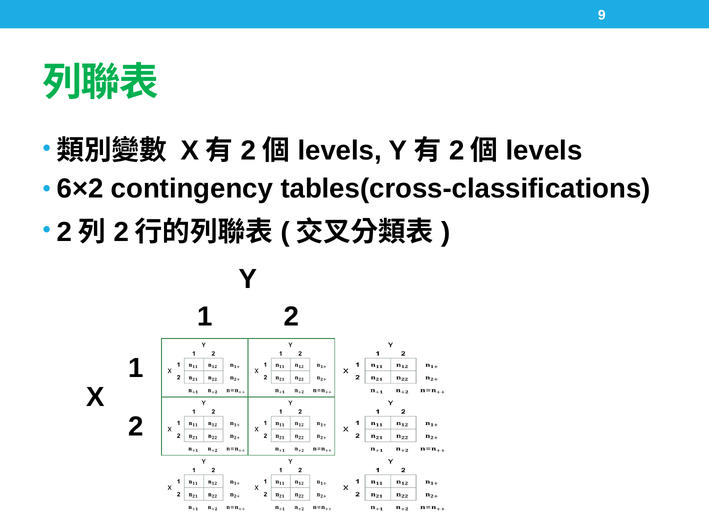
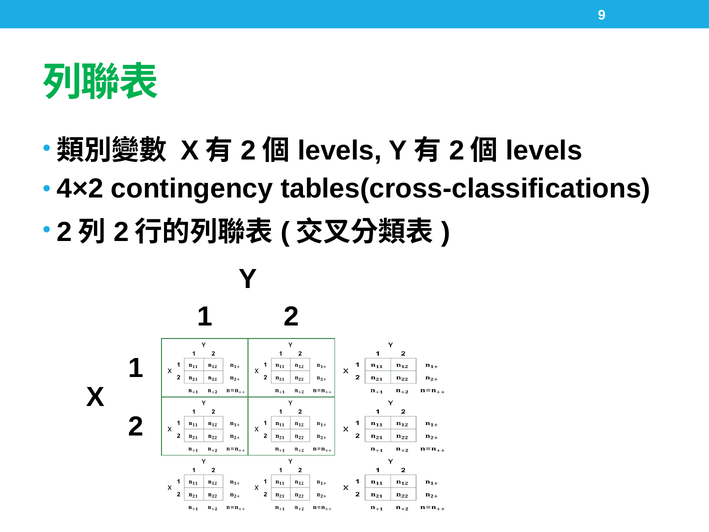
6×2: 6×2 -> 4×2
